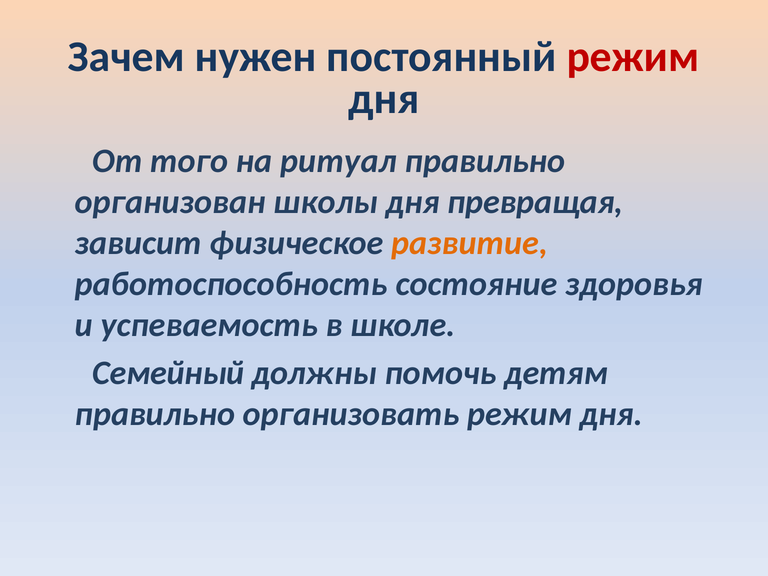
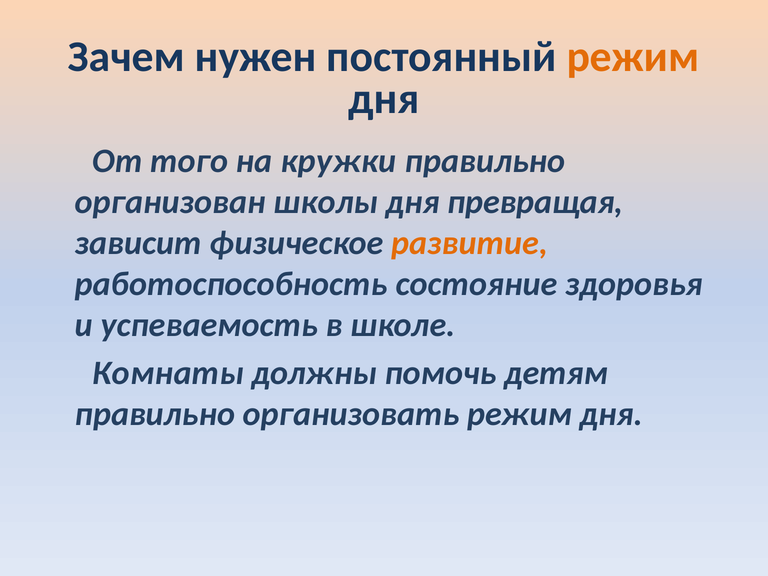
режим at (633, 57) colour: red -> orange
ритуал: ритуал -> кружки
Семейный: Семейный -> Комнаты
